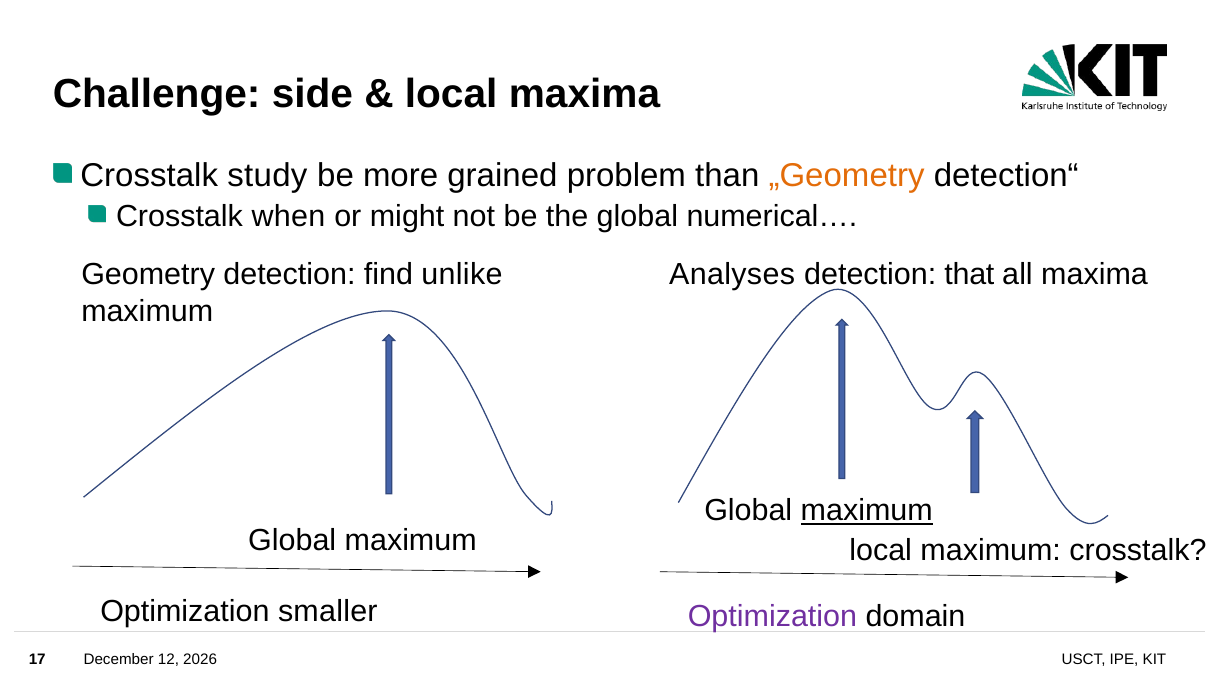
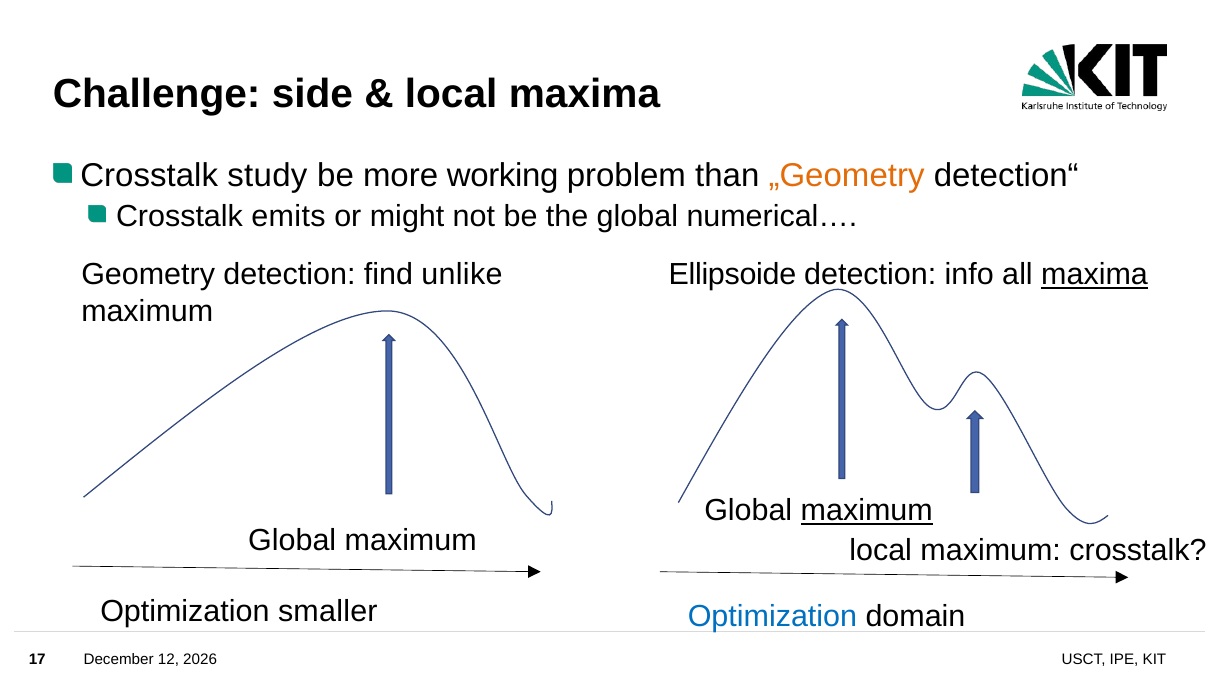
grained: grained -> working
when: when -> emits
Analyses: Analyses -> Ellipsoide
that: that -> info
maxima at (1095, 275) underline: none -> present
Optimization at (772, 617) colour: purple -> blue
